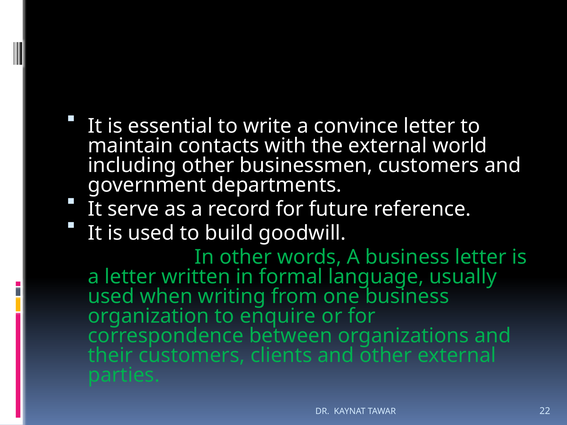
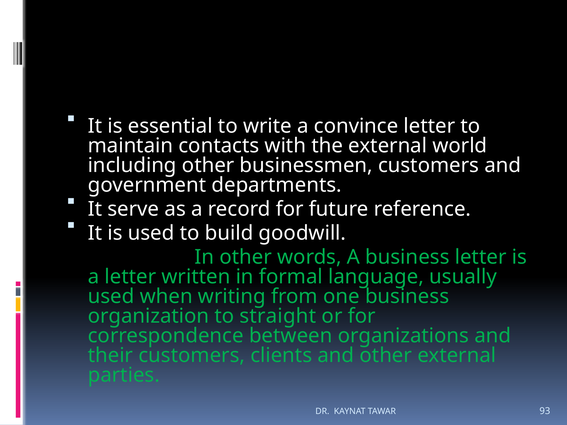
enquire: enquire -> straight
22: 22 -> 93
